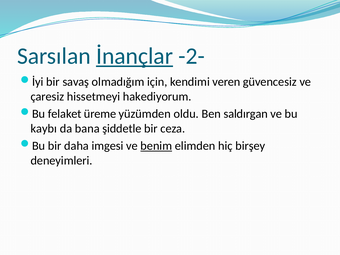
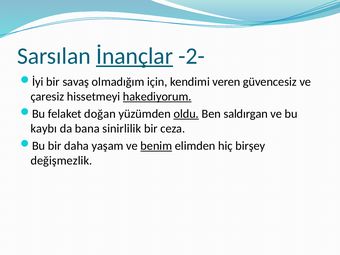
hakediyorum underline: none -> present
üreme: üreme -> doğan
oldu underline: none -> present
şiddetle: şiddetle -> sinirlilik
imgesi: imgesi -> yaşam
deneyimleri: deneyimleri -> değişmezlik
